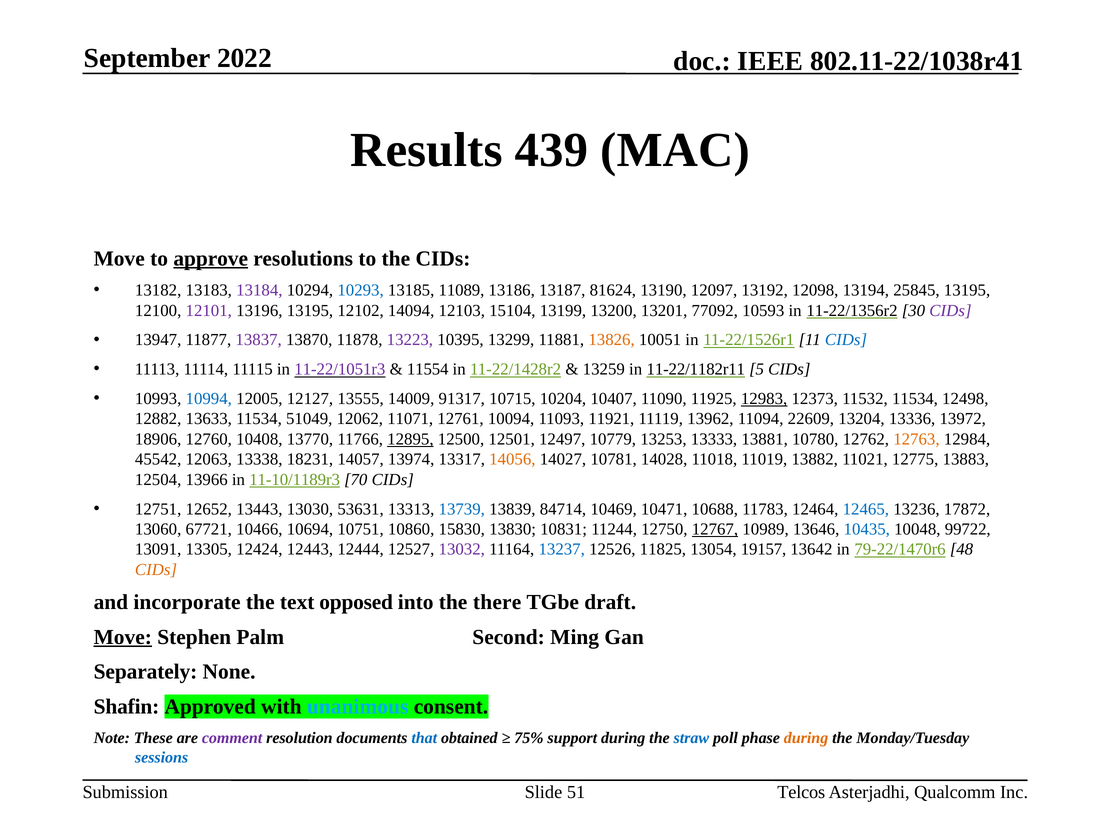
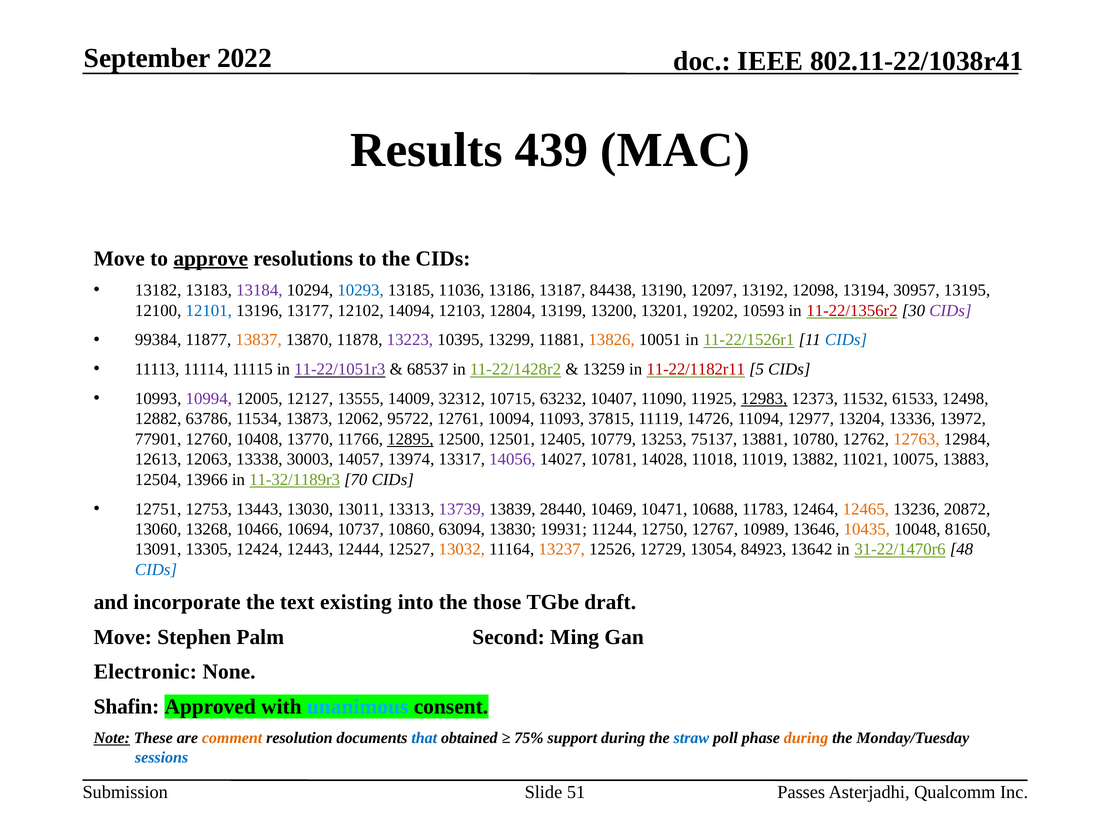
11089: 11089 -> 11036
81624: 81624 -> 84438
25845: 25845 -> 30957
12101 colour: purple -> blue
13196 13195: 13195 -> 13177
15104: 15104 -> 12804
77092: 77092 -> 19202
11-22/1356r2 colour: black -> red
13947: 13947 -> 99384
13837 colour: purple -> orange
11554: 11554 -> 68537
11-22/1182r11 colour: black -> red
10994 colour: blue -> purple
91317: 91317 -> 32312
10204: 10204 -> 63232
11532 11534: 11534 -> 61533
13633: 13633 -> 63786
51049: 51049 -> 13873
11071: 11071 -> 95722
11921: 11921 -> 37815
13962: 13962 -> 14726
22609: 22609 -> 12977
18906: 18906 -> 77901
12497: 12497 -> 12405
13333: 13333 -> 75137
45542: 45542 -> 12613
18231: 18231 -> 30003
14056 colour: orange -> purple
12775: 12775 -> 10075
11-10/1189r3: 11-10/1189r3 -> 11-32/1189r3
12652: 12652 -> 12753
53631: 53631 -> 13011
13739 colour: blue -> purple
84714: 84714 -> 28440
12465 colour: blue -> orange
17872: 17872 -> 20872
67721: 67721 -> 13268
10751: 10751 -> 10737
15830: 15830 -> 63094
10831: 10831 -> 19931
12767 underline: present -> none
10435 colour: blue -> orange
99722: 99722 -> 81650
13032 colour: purple -> orange
13237 colour: blue -> orange
11825: 11825 -> 12729
19157: 19157 -> 84923
79-22/1470r6: 79-22/1470r6 -> 31-22/1470r6
CIDs at (156, 569) colour: orange -> blue
opposed: opposed -> existing
there: there -> those
Move at (123, 637) underline: present -> none
Separately: Separately -> Electronic
Note underline: none -> present
comment colour: purple -> orange
Telcos: Telcos -> Passes
